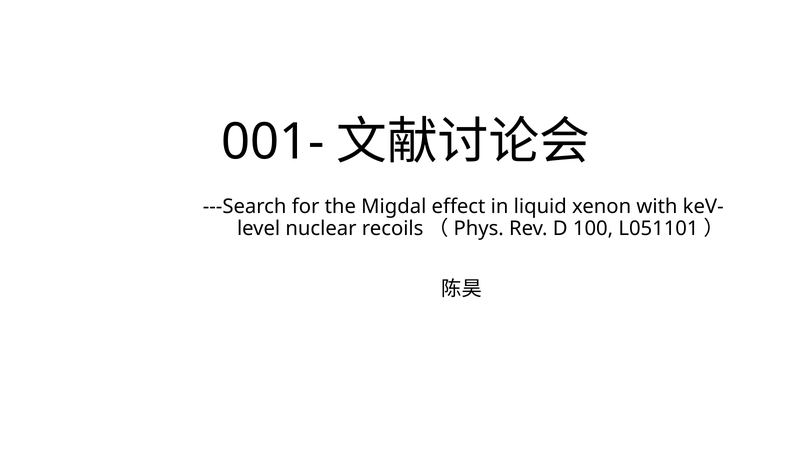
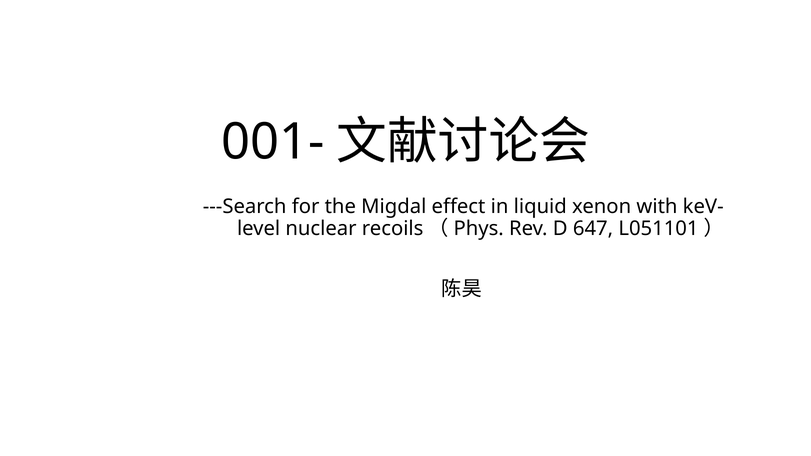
100: 100 -> 647
